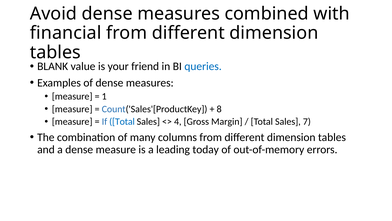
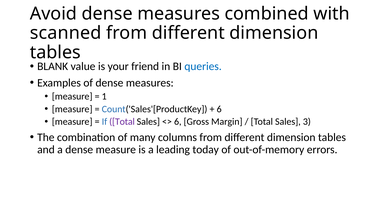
financial: financial -> scanned
8 at (219, 109): 8 -> 6
Total at (122, 121) colour: blue -> purple
4 at (178, 121): 4 -> 6
7: 7 -> 3
